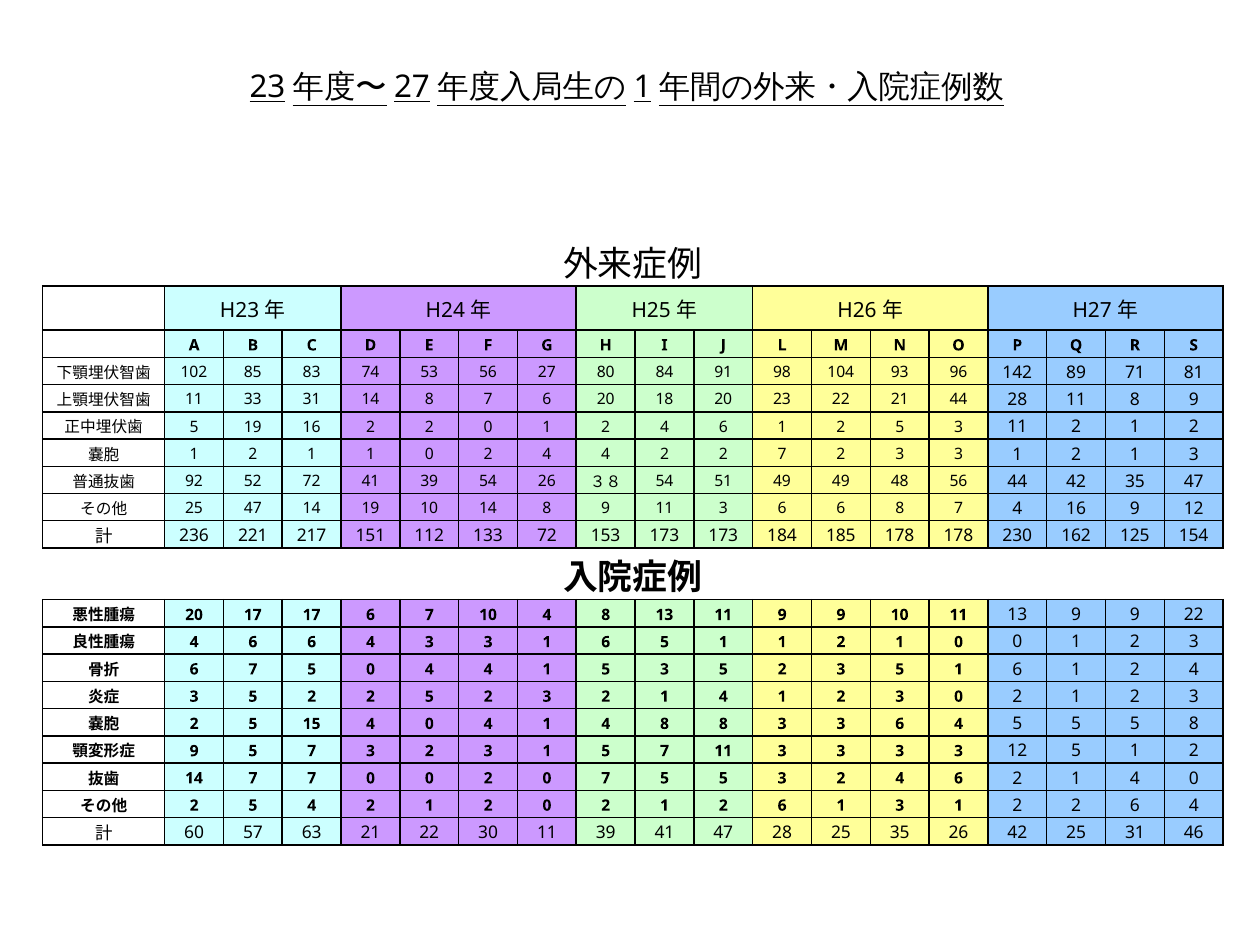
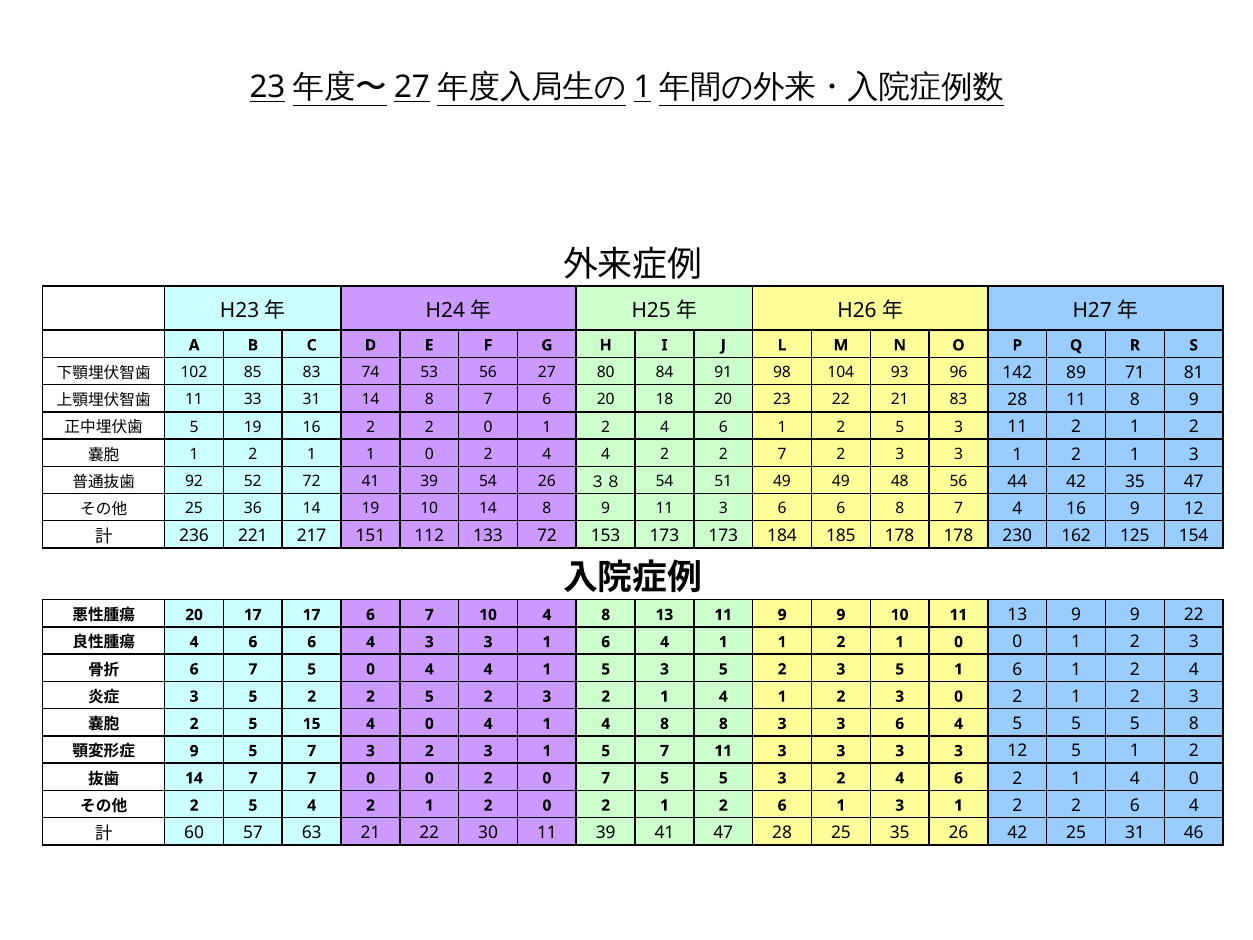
21 44: 44 -> 83
25 47: 47 -> 36
1 6 5: 5 -> 4
